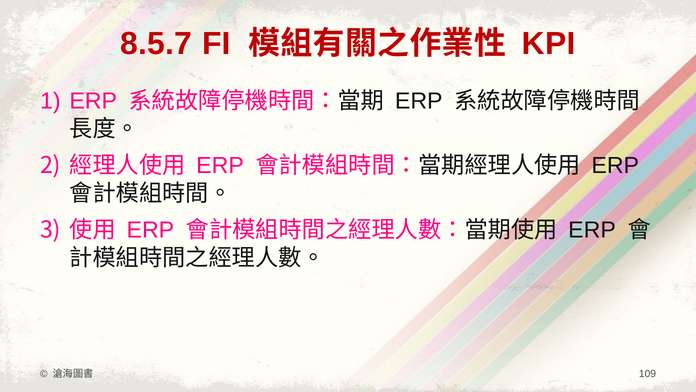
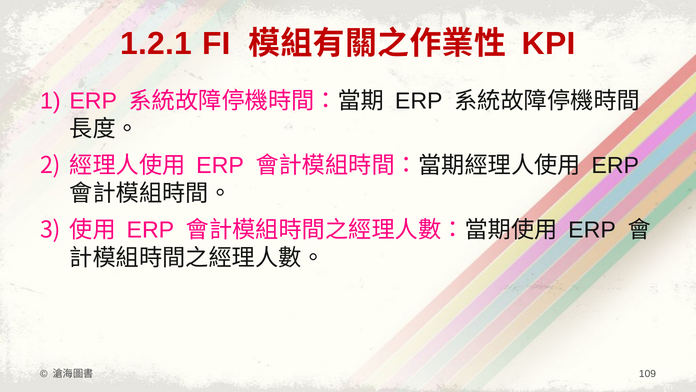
8.5.7: 8.5.7 -> 1.2.1
